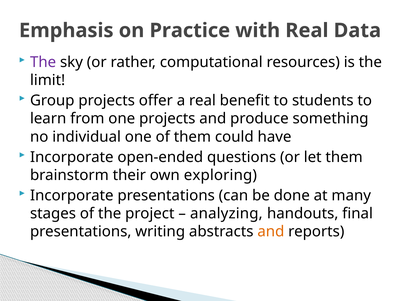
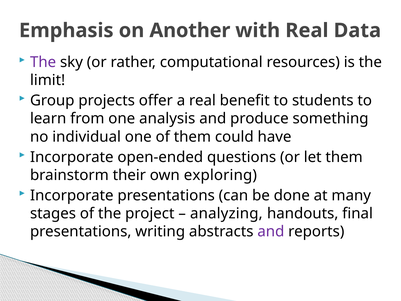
Practice: Practice -> Another
one projects: projects -> analysis
and at (271, 231) colour: orange -> purple
